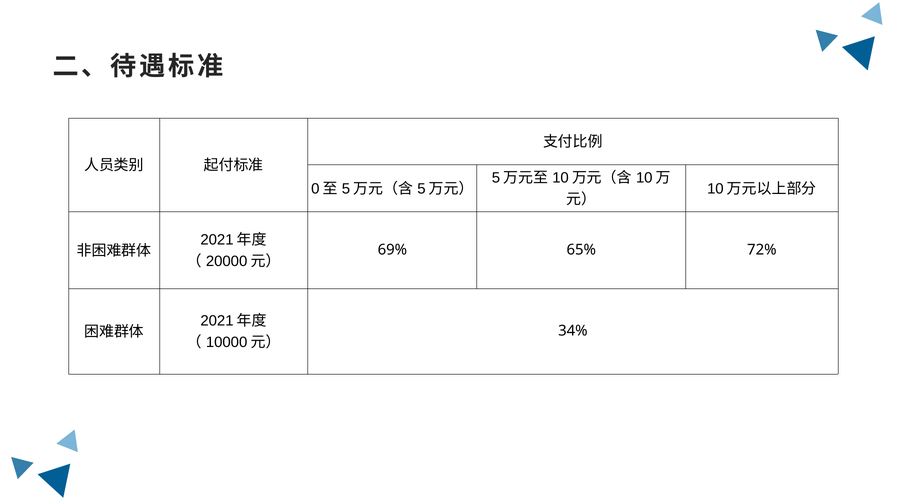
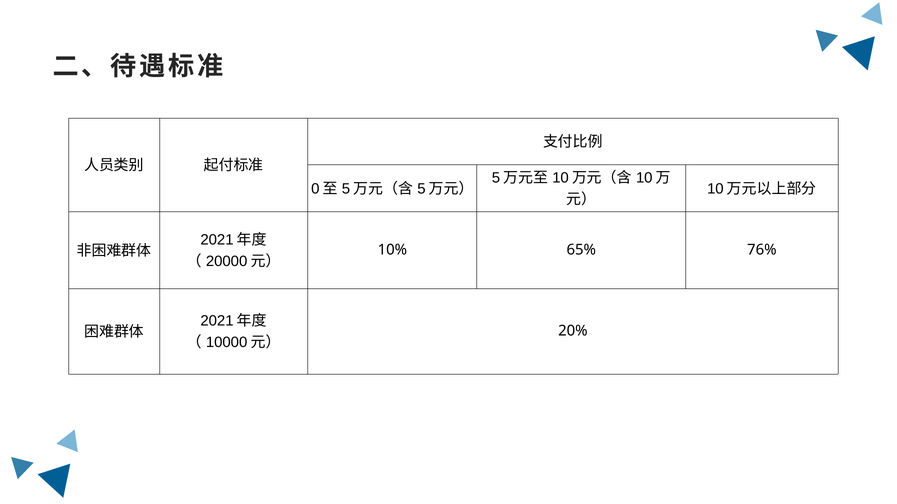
69%: 69% -> 10%
72%: 72% -> 76%
34%: 34% -> 20%
